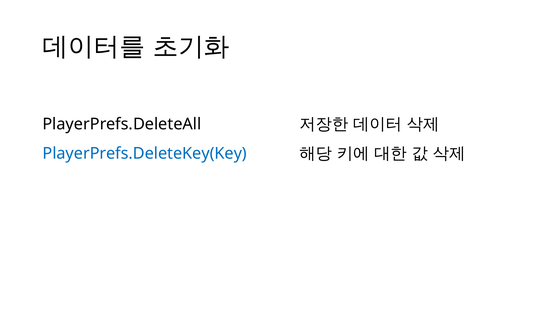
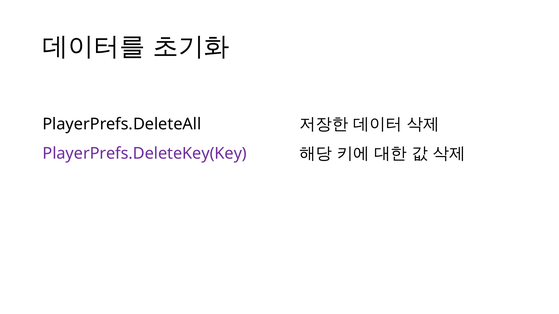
PlayerPrefs.DeleteKey(Key colour: blue -> purple
